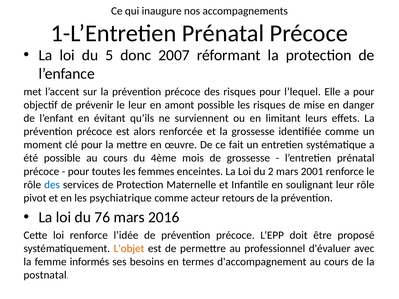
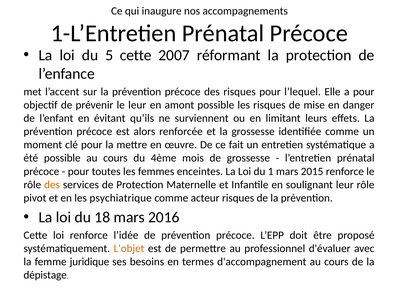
5 donc: donc -> cette
2: 2 -> 1
2001: 2001 -> 2015
des at (52, 185) colour: blue -> orange
acteur retours: retours -> risques
76: 76 -> 18
informés: informés -> juridique
postnatal: postnatal -> dépistage
